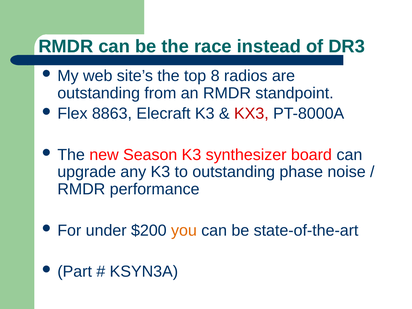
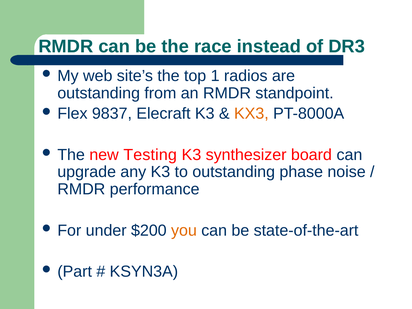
8: 8 -> 1
8863: 8863 -> 9837
KX3 colour: red -> orange
Season: Season -> Testing
